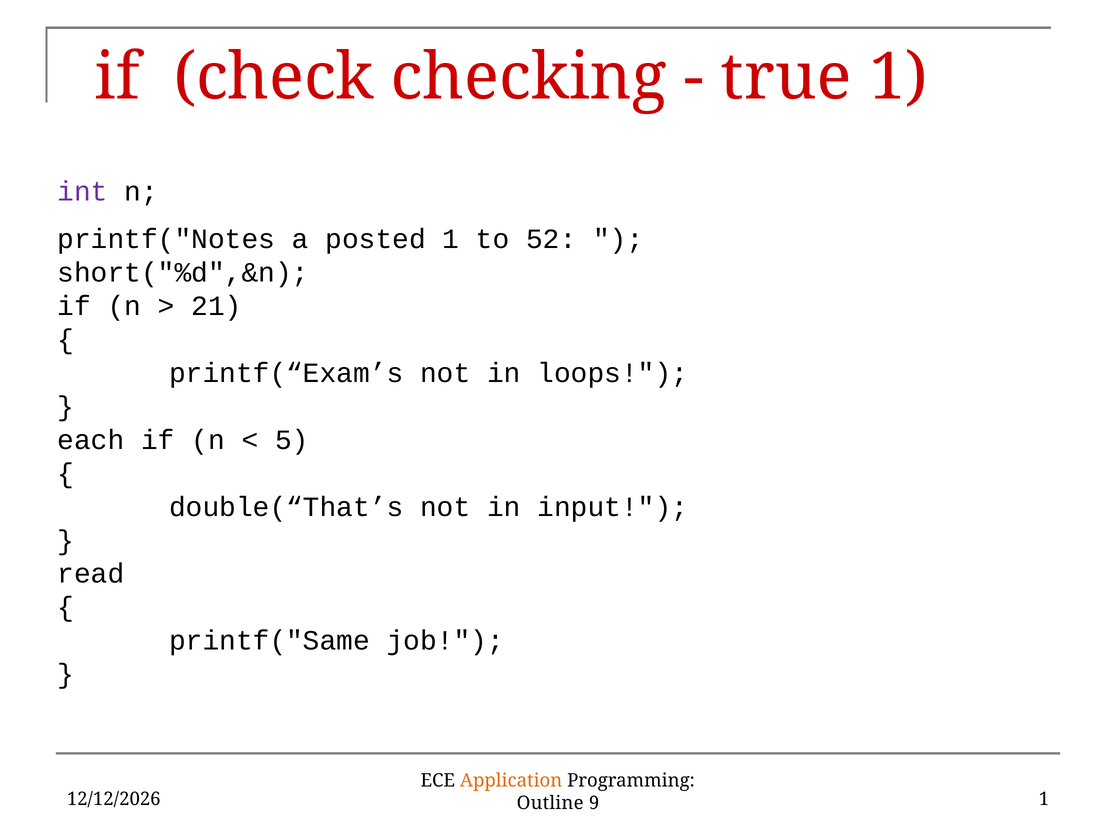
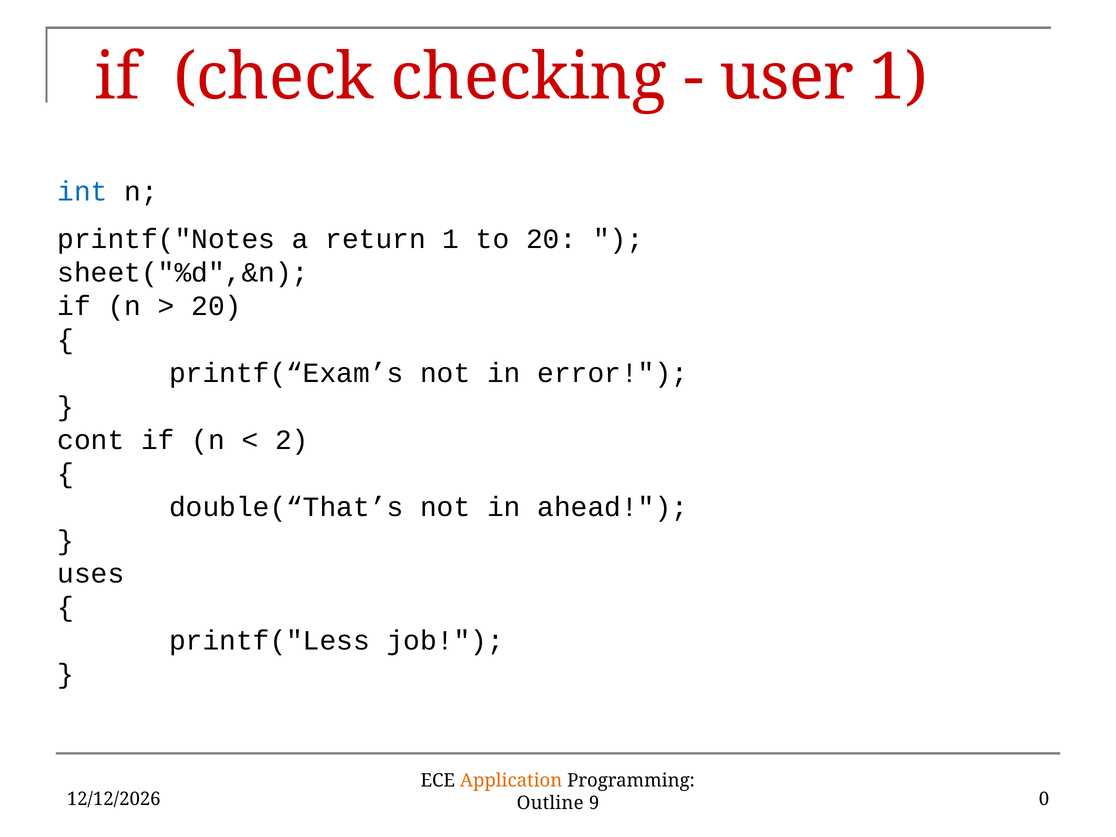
true: true -> user
int colour: purple -> blue
posted: posted -> return
to 52: 52 -> 20
short("%d",&n: short("%d",&n -> sheet("%d",&n
21 at (216, 306): 21 -> 20
loops: loops -> error
each: each -> cont
5: 5 -> 2
input: input -> ahead
read: read -> uses
printf("Same: printf("Same -> printf("Less
1 at (1044, 799): 1 -> 0
